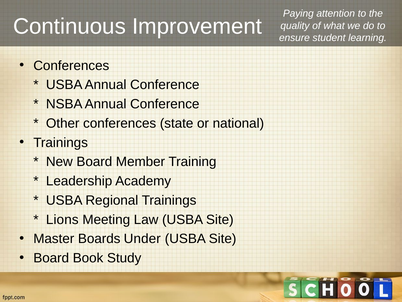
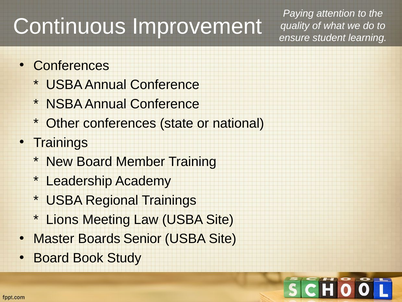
Under: Under -> Senior
